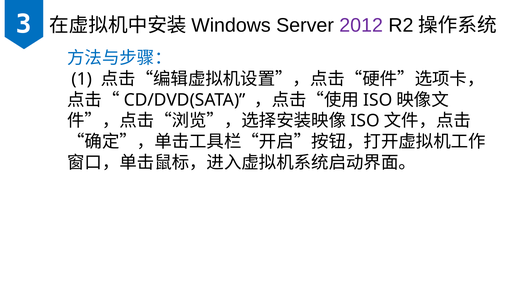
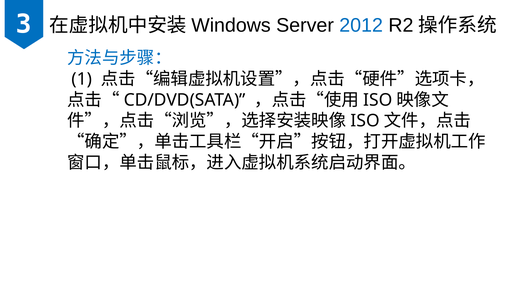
2012 colour: purple -> blue
